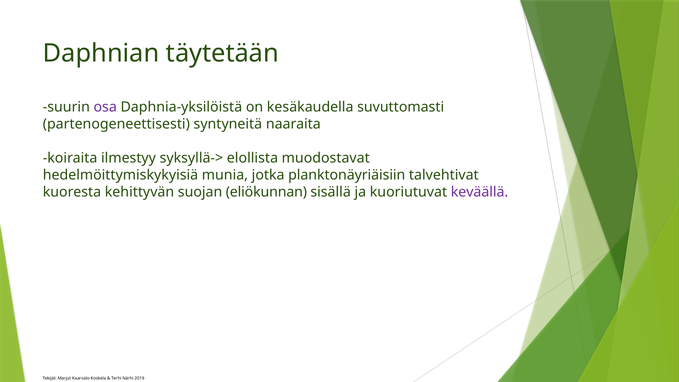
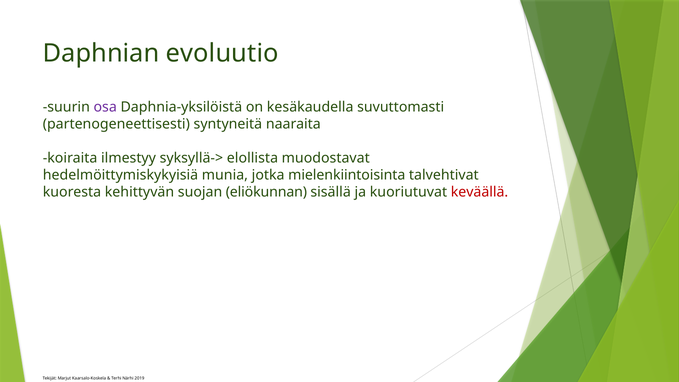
täytetään: täytetään -> evoluutio
planktonäyriäisiin: planktonäyriäisiin -> mielenkiintoisinta
keväällä colour: purple -> red
